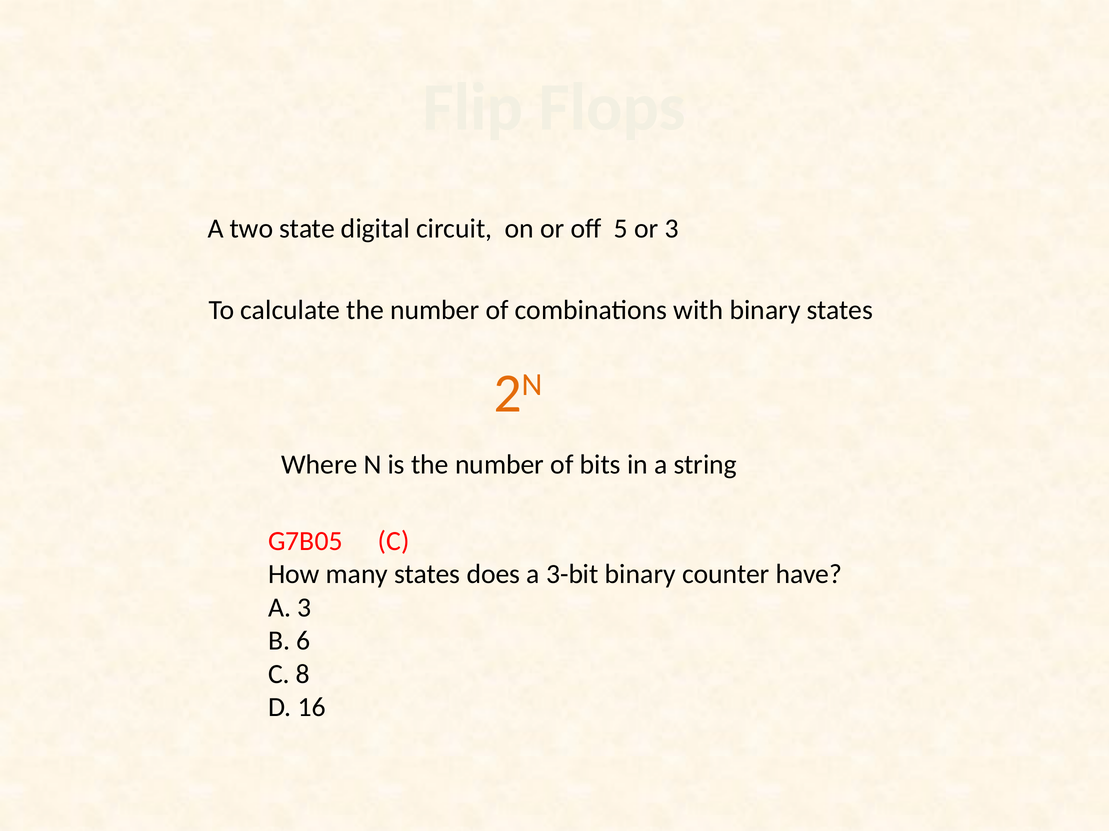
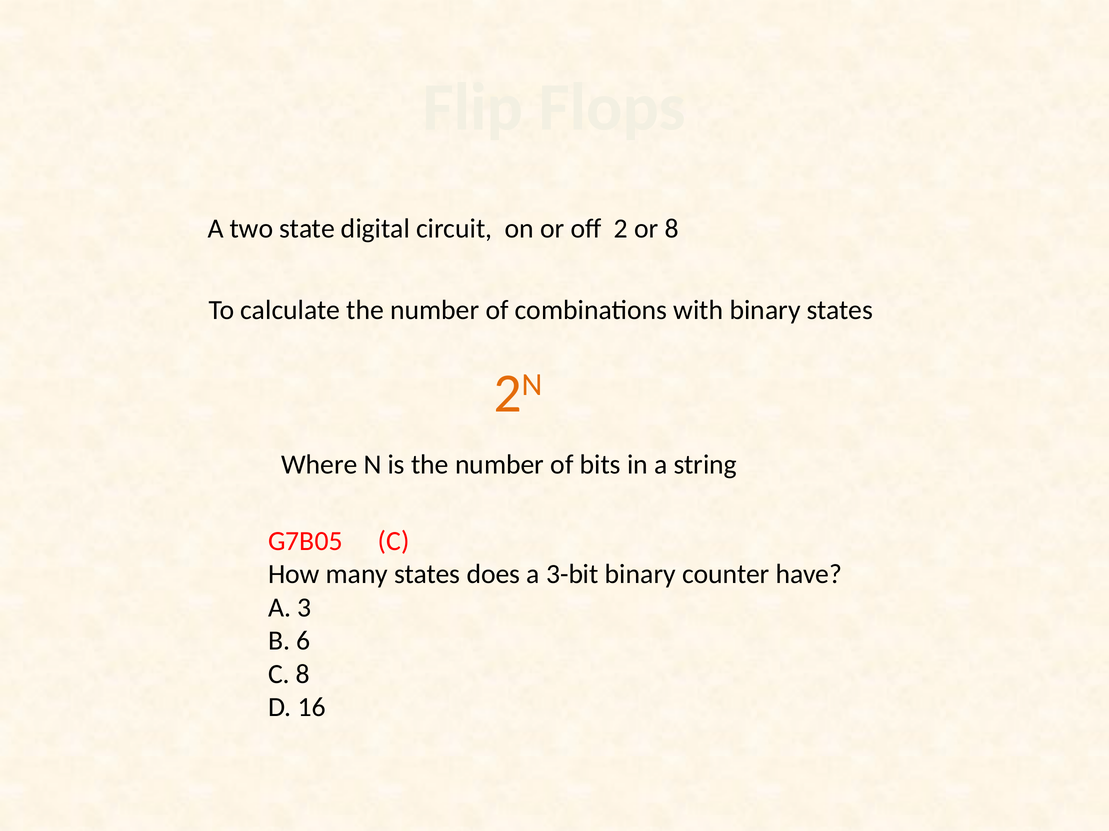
5: 5 -> 2
or 3: 3 -> 8
